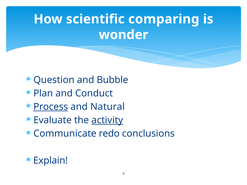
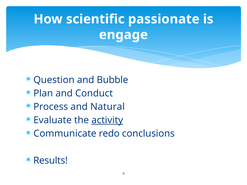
comparing: comparing -> passionate
wonder: wonder -> engage
Process underline: present -> none
Explain: Explain -> Results
